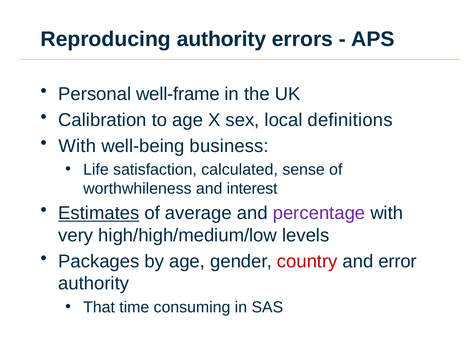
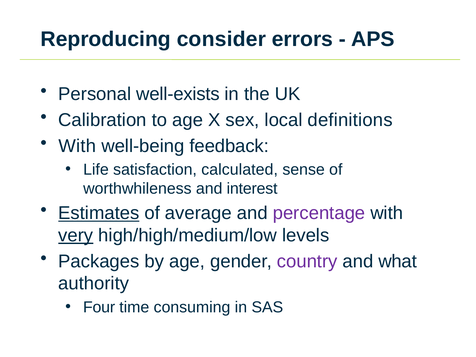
Reproducing authority: authority -> consider
well-frame: well-frame -> well-exists
business: business -> feedback
very underline: none -> present
country colour: red -> purple
error: error -> what
That: That -> Four
